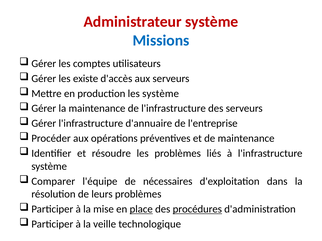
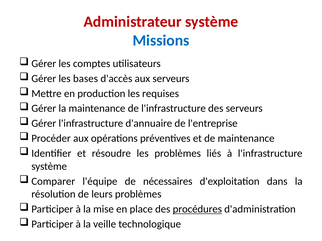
existe: existe -> bases
les système: système -> requises
place underline: present -> none
